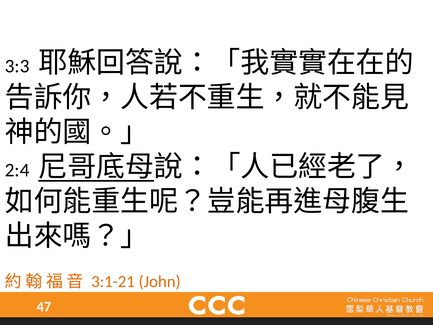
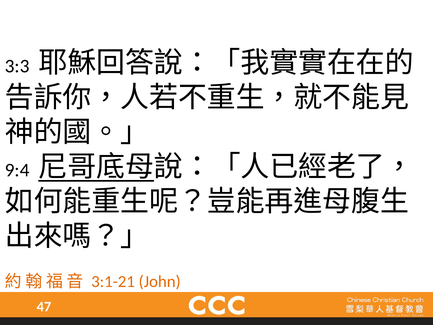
2:4: 2:4 -> 9:4
